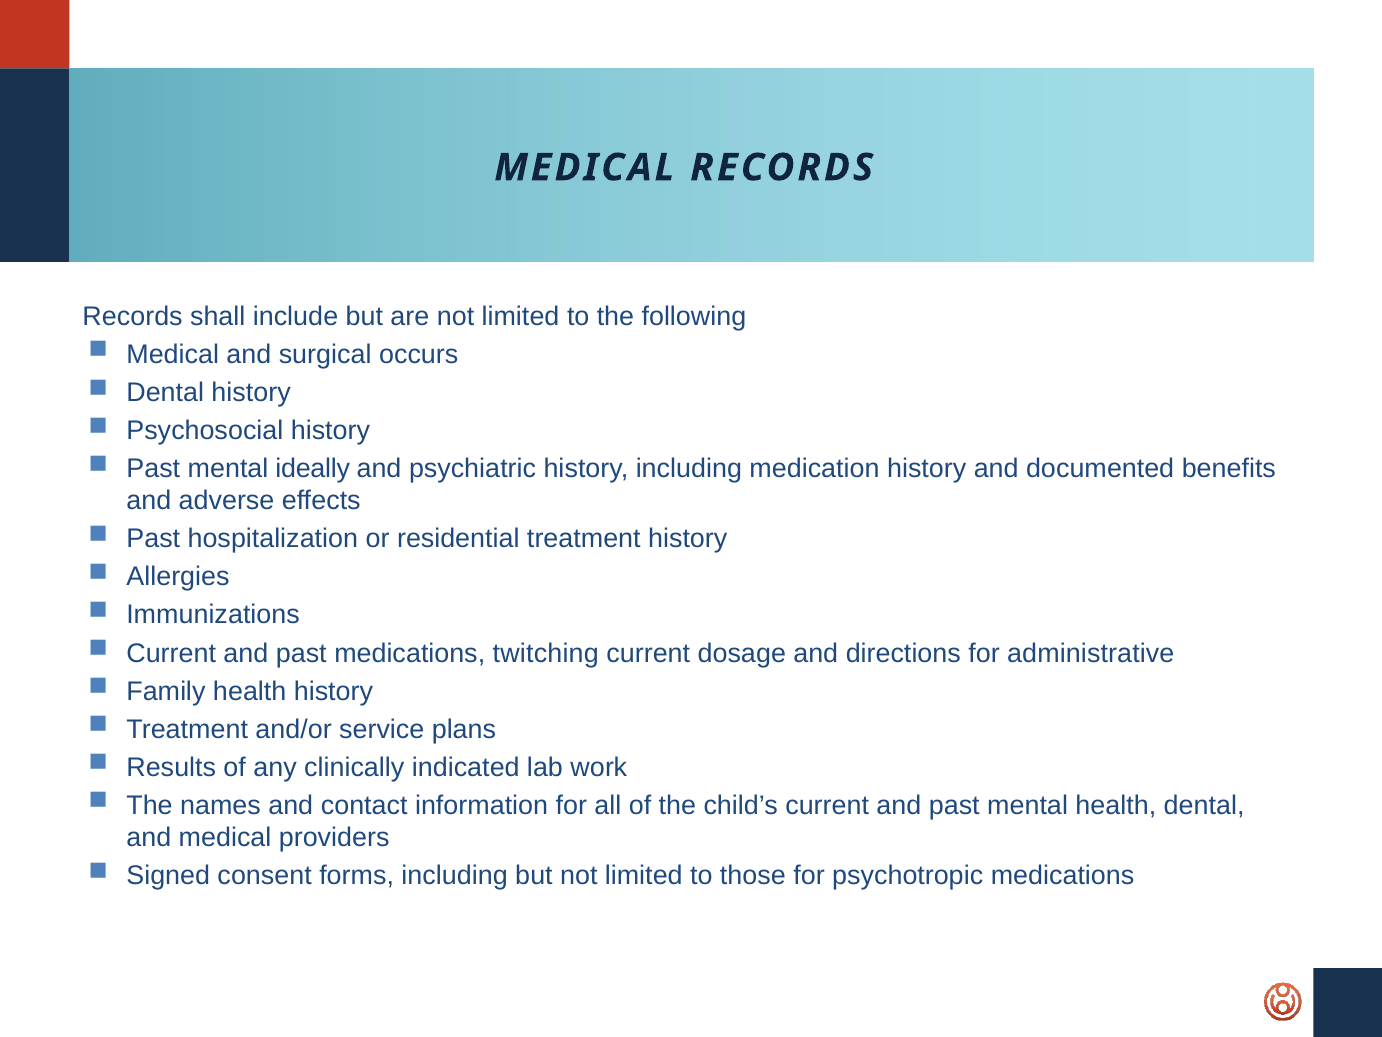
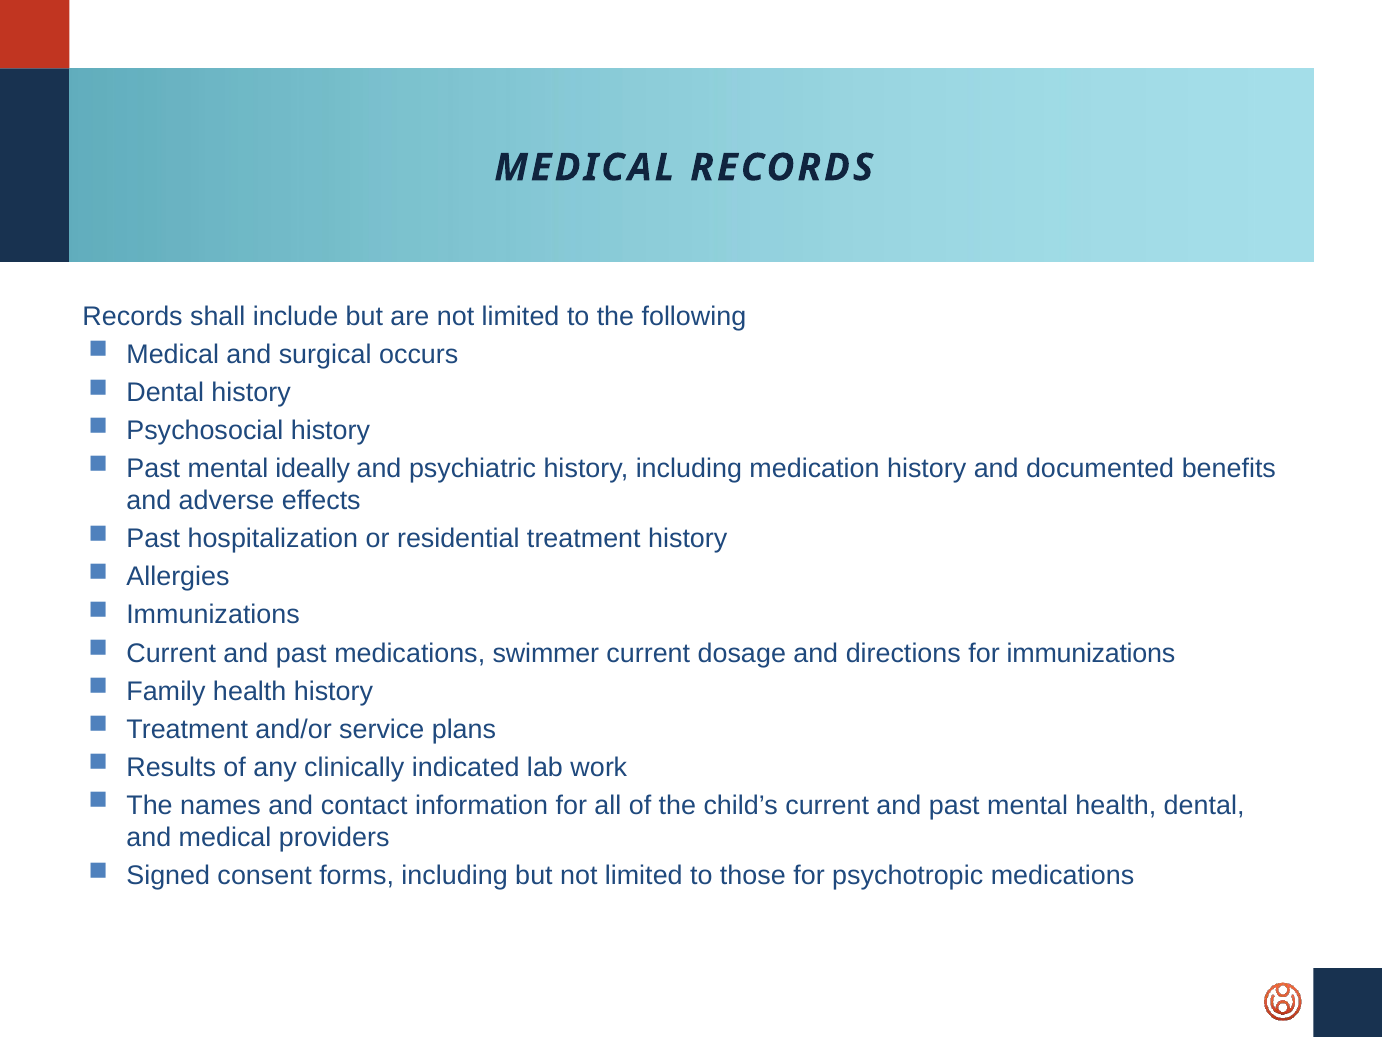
twitching: twitching -> swimmer
for administrative: administrative -> immunizations
